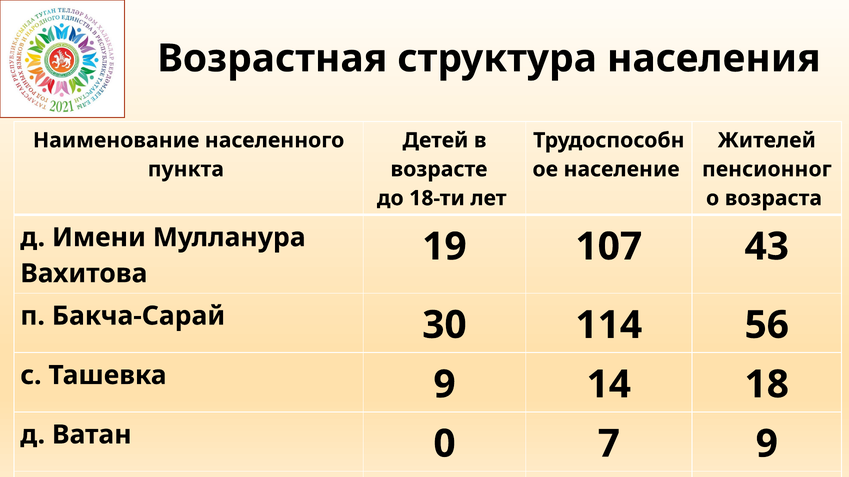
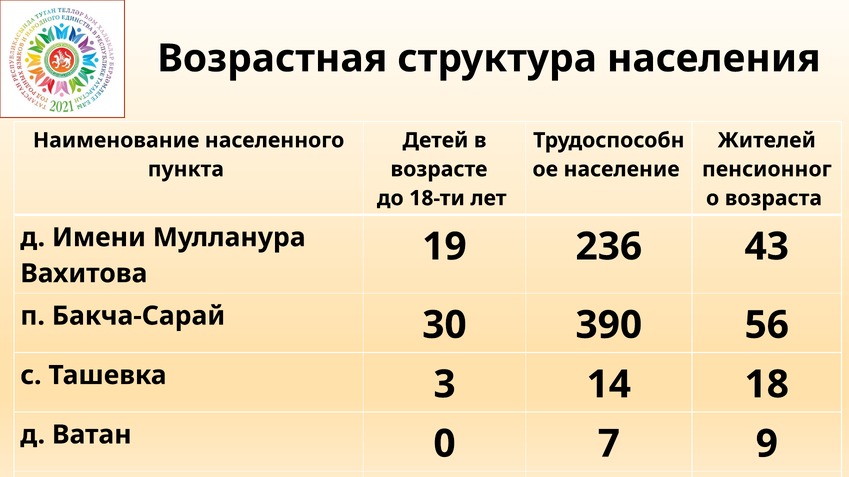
107: 107 -> 236
114: 114 -> 390
Ташевка 9: 9 -> 3
